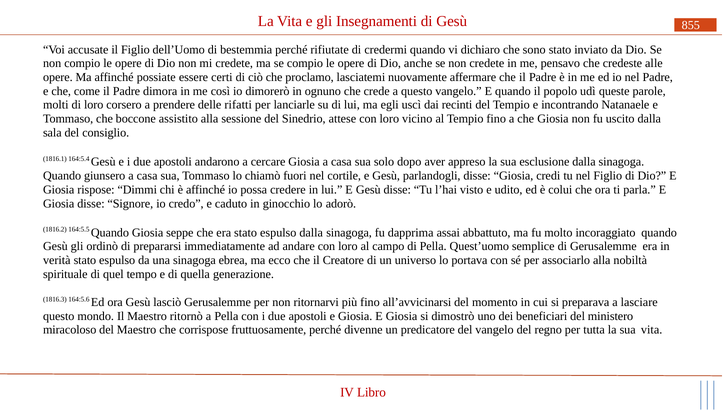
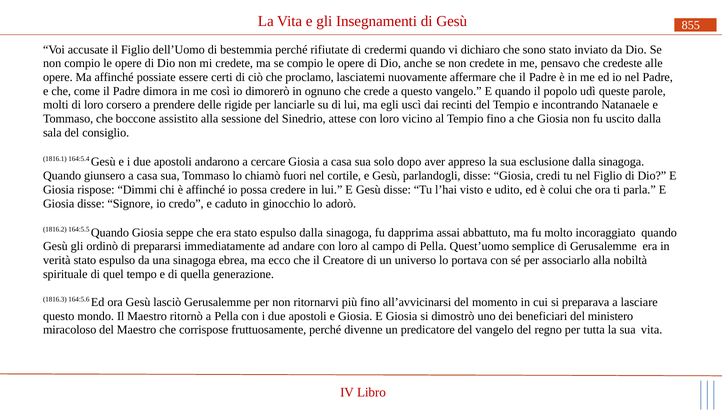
rifatti: rifatti -> rigide
